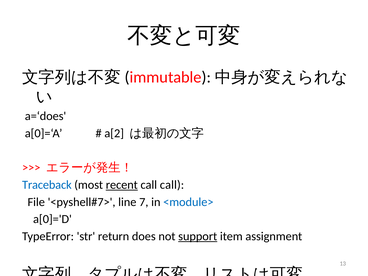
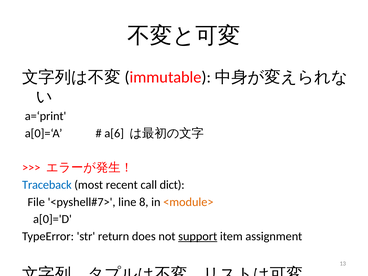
a=‘does: a=‘does -> a=‘print
a[2: a[2 -> a[6
recent underline: present -> none
call call: call -> dict
7: 7 -> 8
<module> colour: blue -> orange
